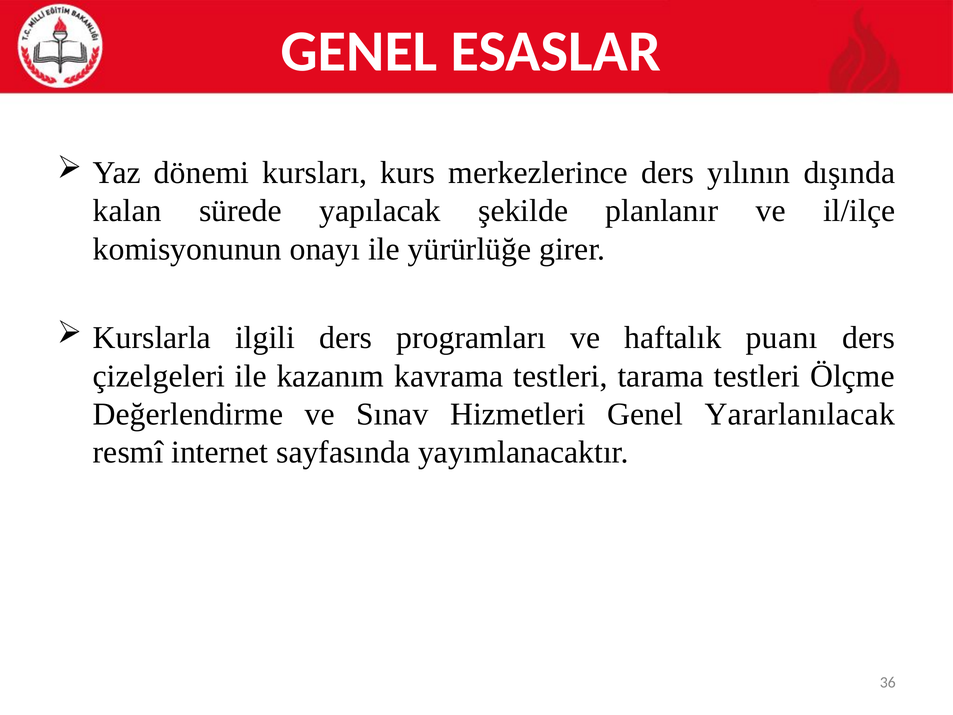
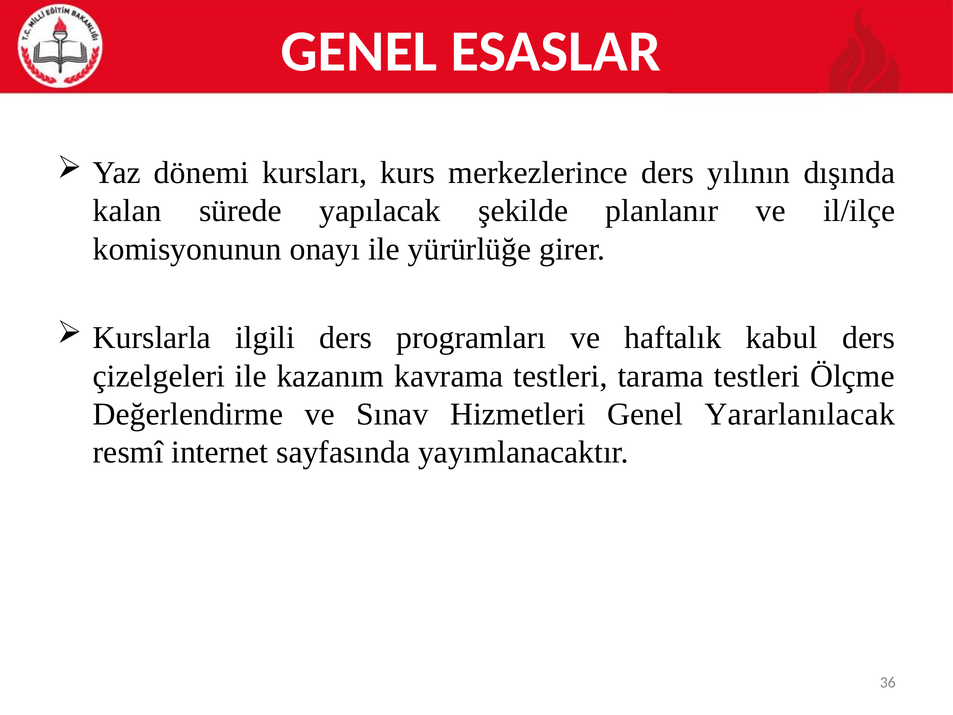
puanı: puanı -> kabul
